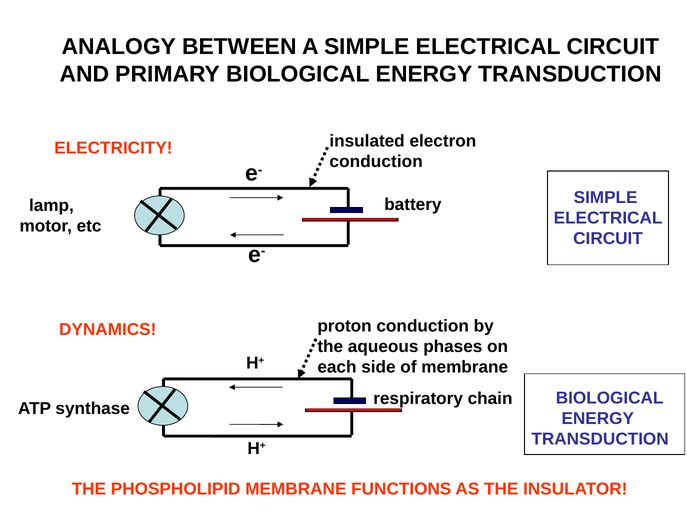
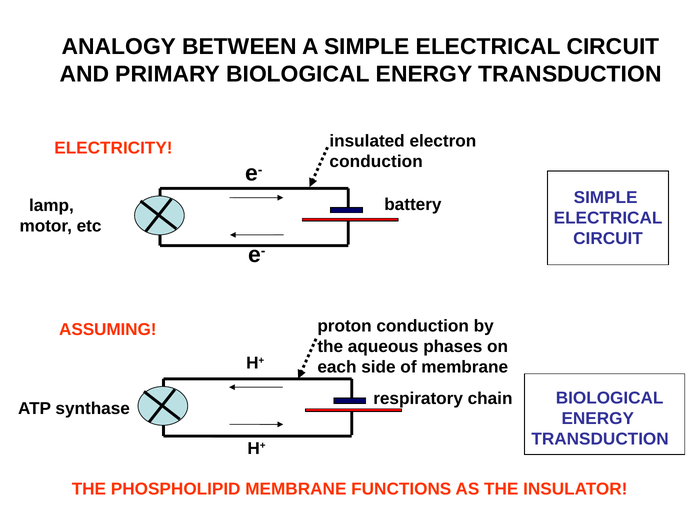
DYNAMICS: DYNAMICS -> ASSUMING
